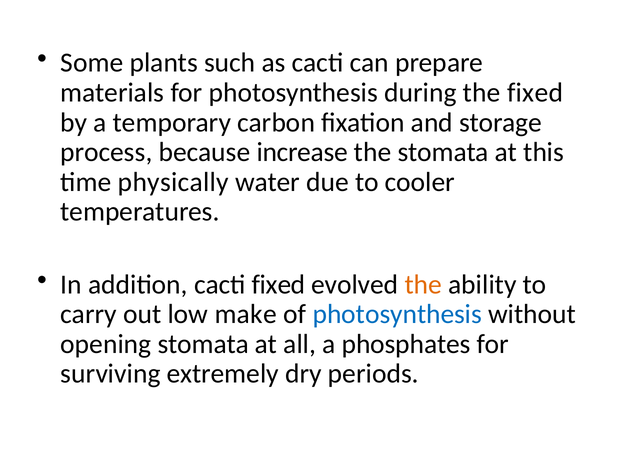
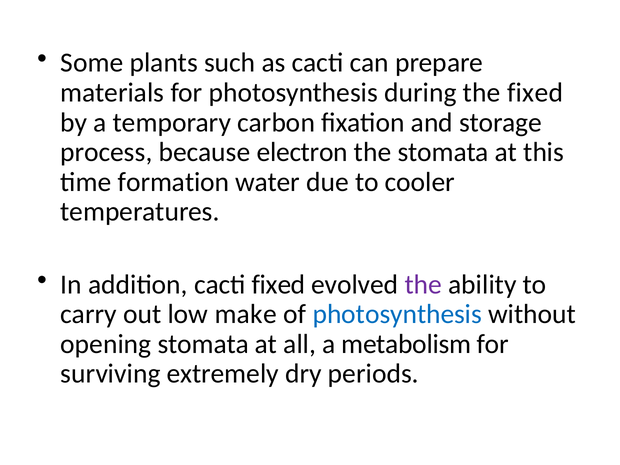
increase: increase -> electron
physically: physically -> formation
the at (423, 285) colour: orange -> purple
phosphates: phosphates -> metabolism
